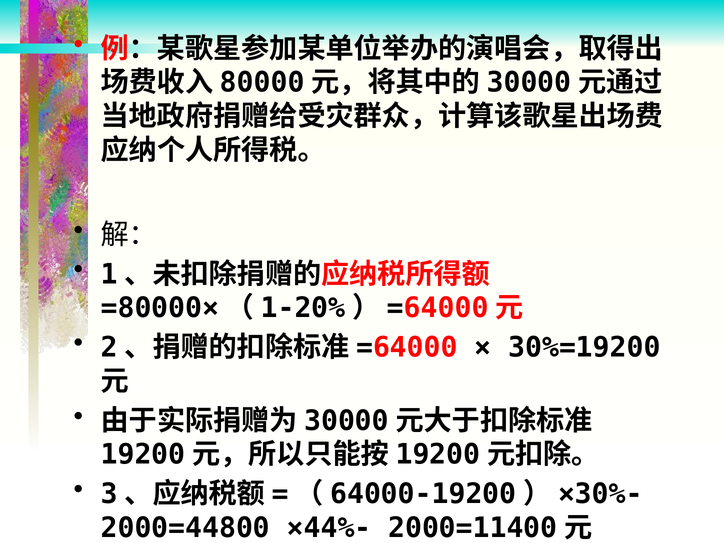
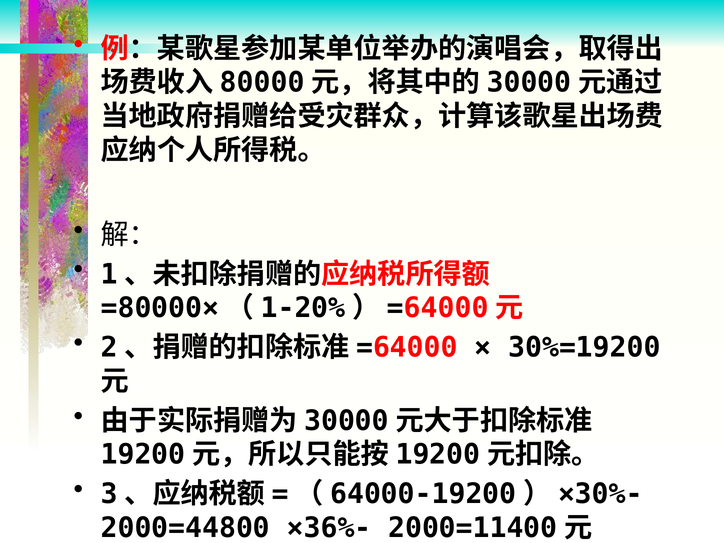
×44%-: ×44%- -> ×36%-
